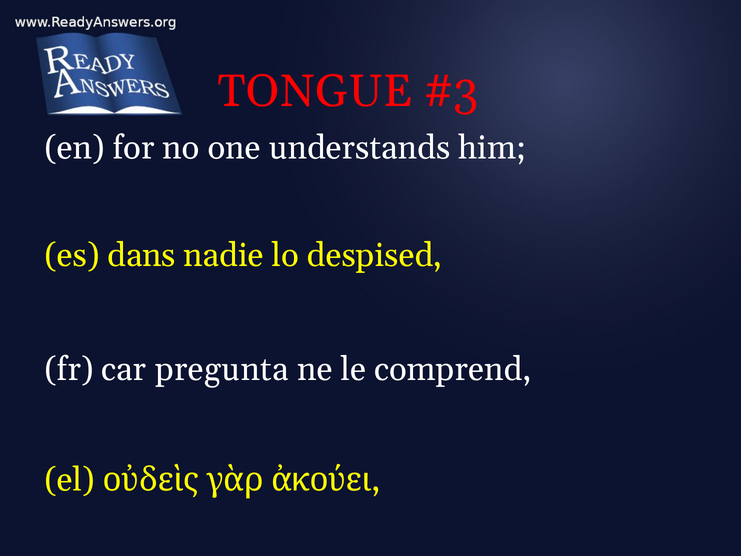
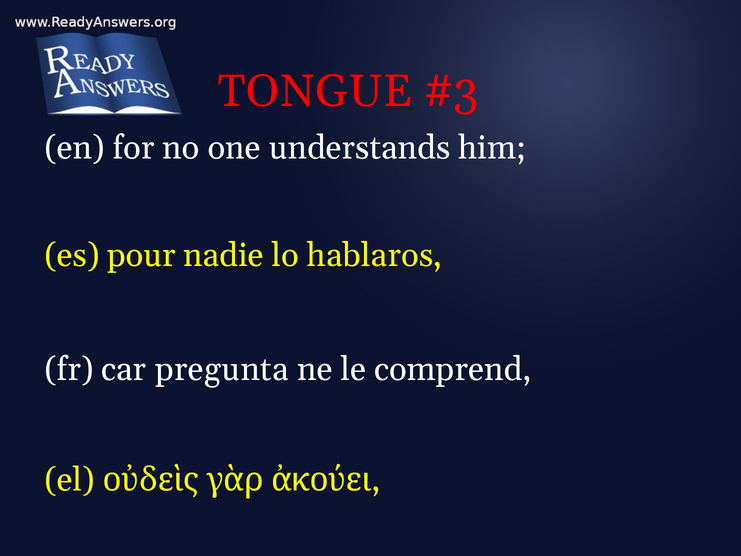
dans: dans -> pour
despised: despised -> hablaros
